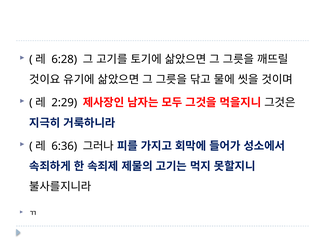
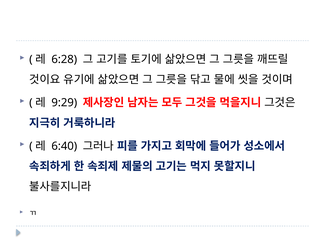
2:29: 2:29 -> 9:29
6:36: 6:36 -> 6:40
